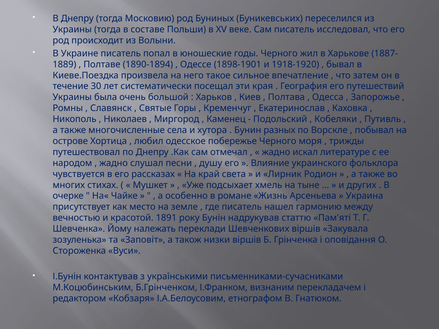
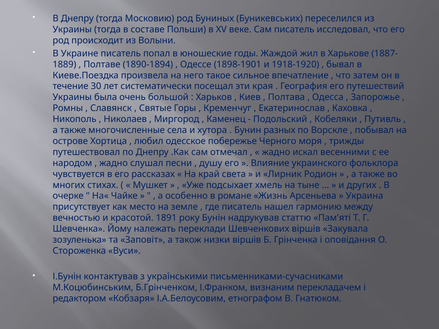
годы Черного: Черного -> Жаждой
литературе: литературе -> весенними
